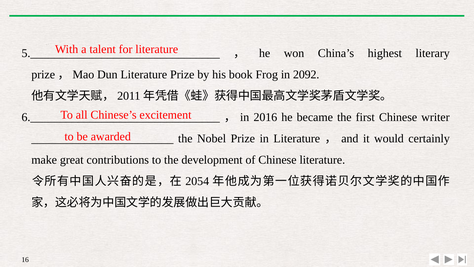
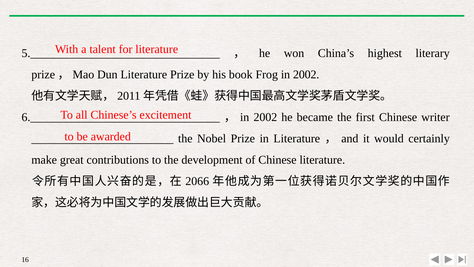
Frog in 2092: 2092 -> 2002
2016 at (265, 117): 2016 -> 2002
2054: 2054 -> 2066
